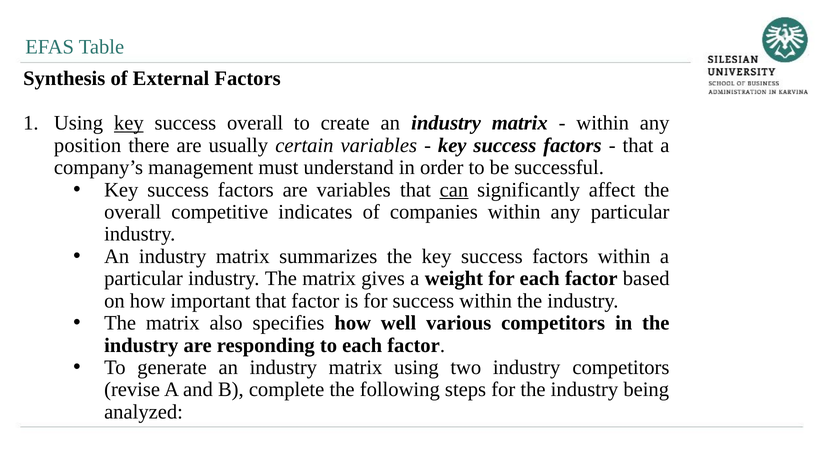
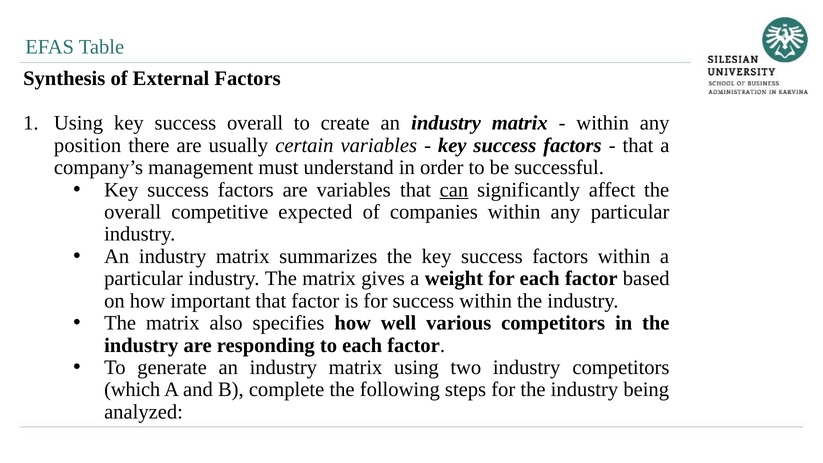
key at (129, 123) underline: present -> none
indicates: indicates -> expected
revise: revise -> which
